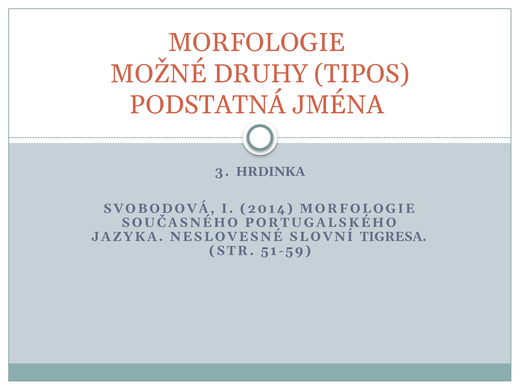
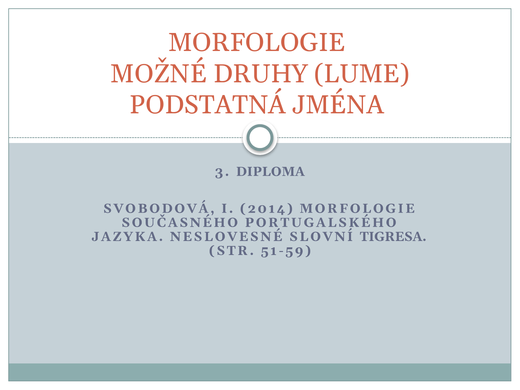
TIPOS: TIPOS -> LUME
HRDINKA: HRDINKA -> DIPLOMA
